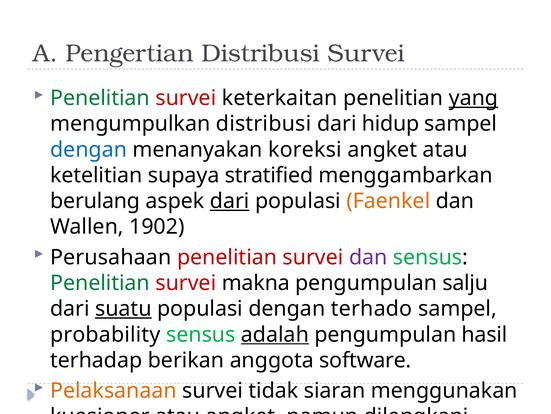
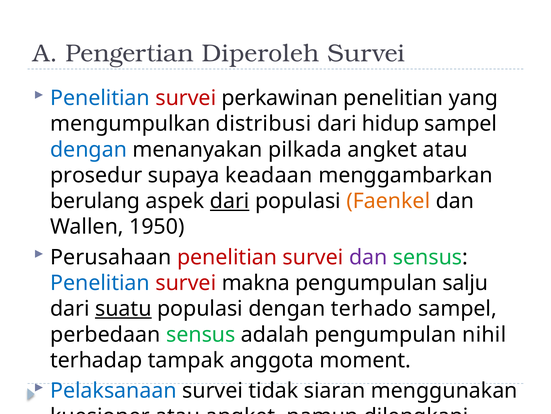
Pengertian Distribusi: Distribusi -> Diperoleh
Penelitian at (100, 98) colour: green -> blue
keterkaitan: keterkaitan -> perkawinan
yang underline: present -> none
koreksi: koreksi -> pilkada
ketelitian: ketelitian -> prosedur
stratified: stratified -> keadaan
1902: 1902 -> 1950
Penelitian at (100, 283) colour: green -> blue
probability: probability -> perbedaan
adalah underline: present -> none
hasil: hasil -> nihil
berikan: berikan -> tampak
software: software -> moment
Pelaksanaan colour: orange -> blue
